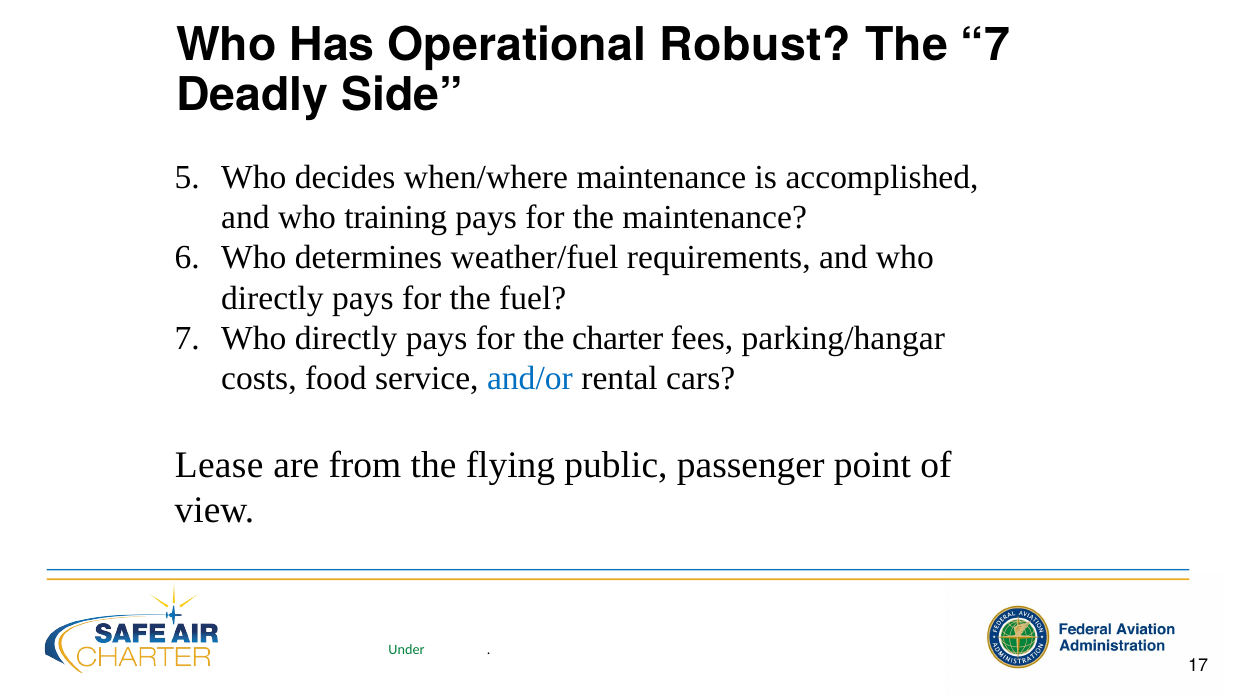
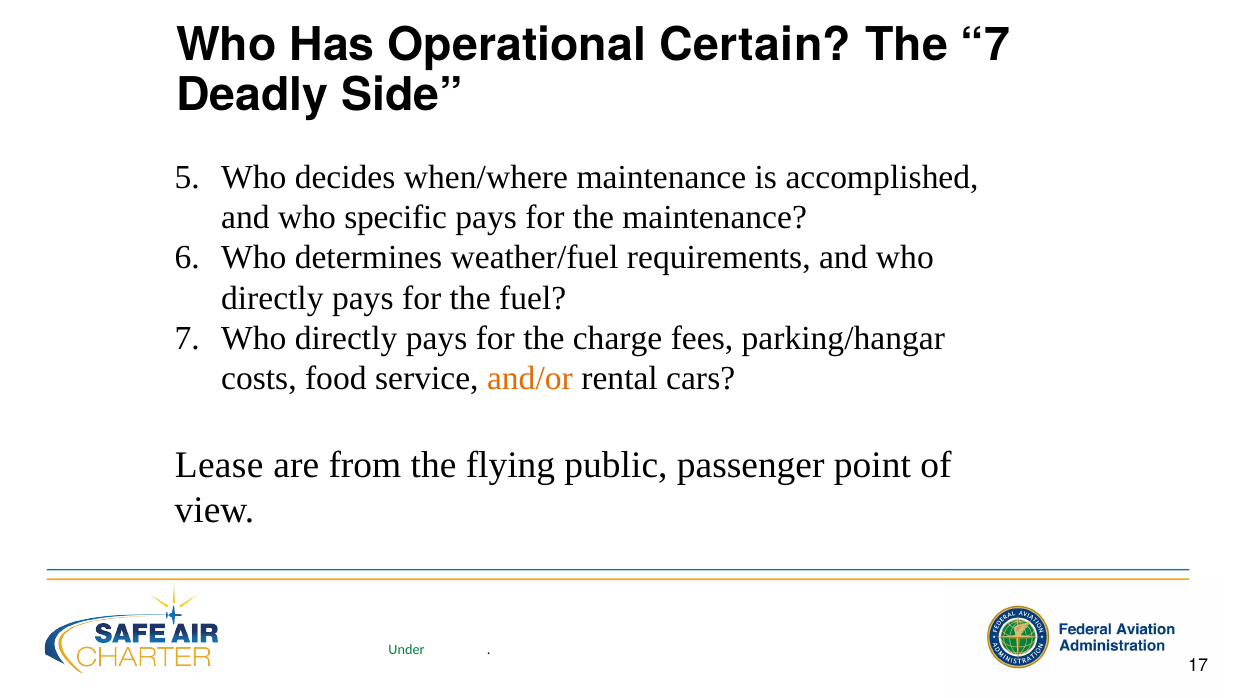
Robust: Robust -> Certain
training: training -> specific
charter: charter -> charge
and/or colour: blue -> orange
